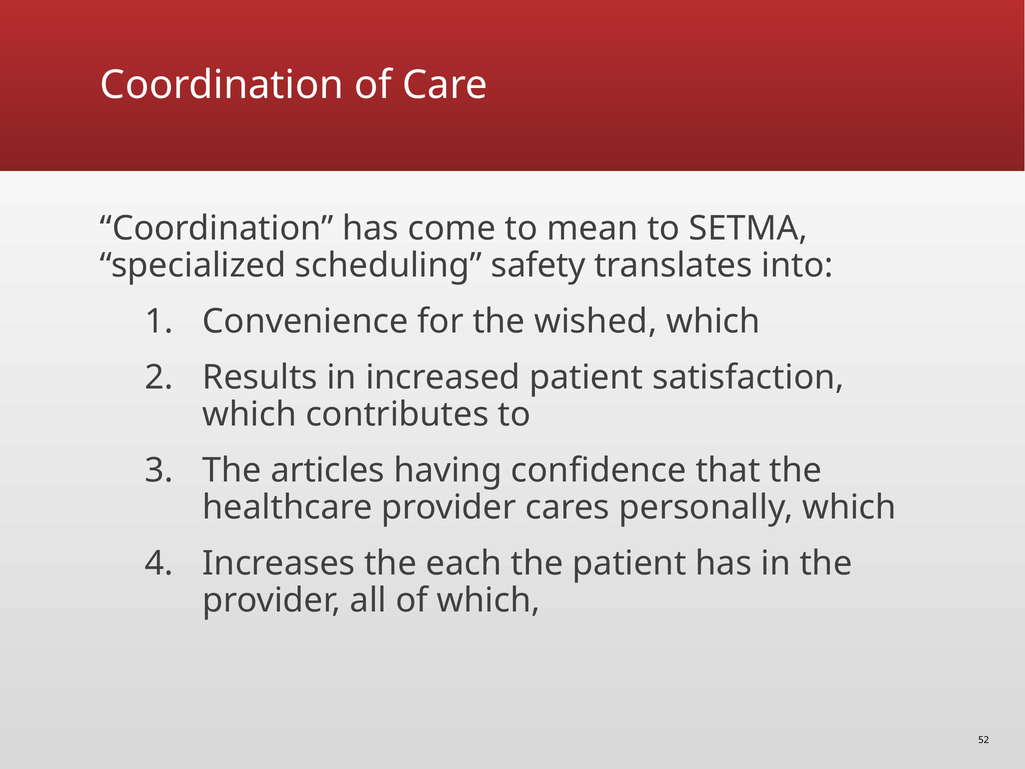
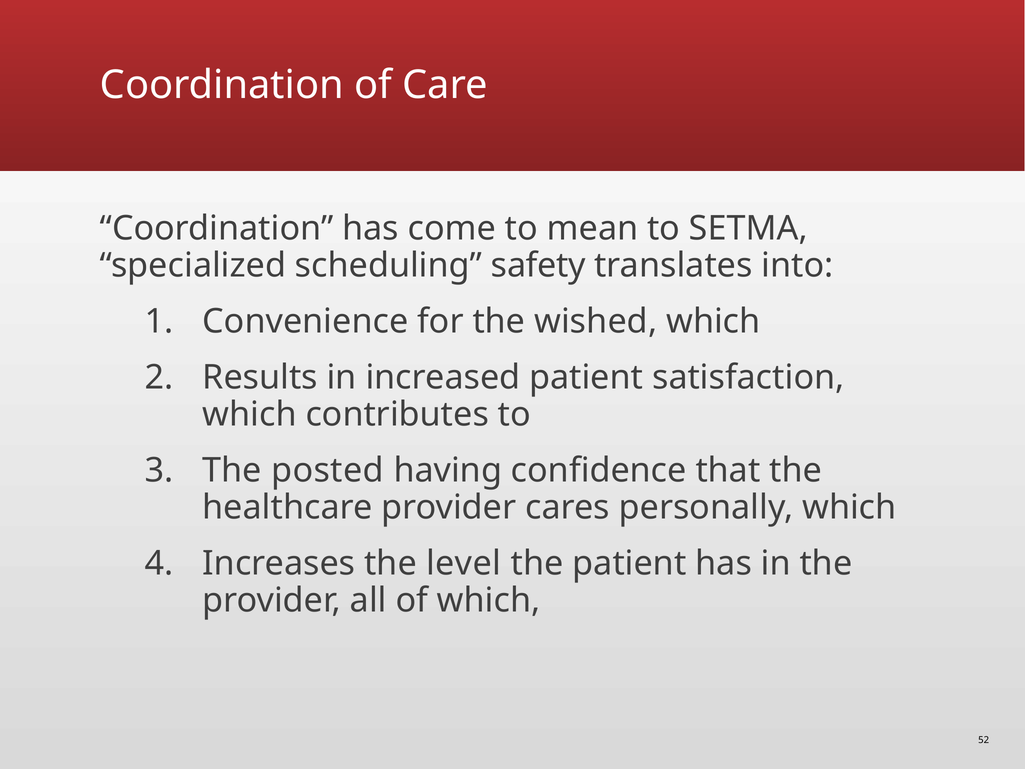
articles: articles -> posted
each: each -> level
